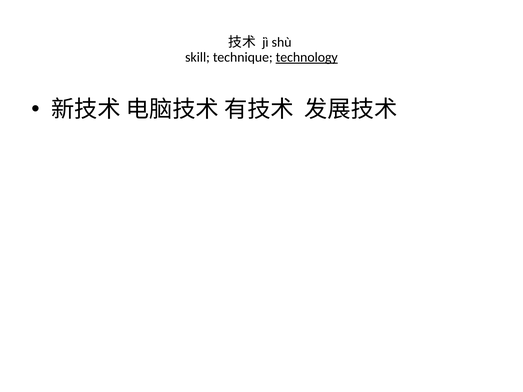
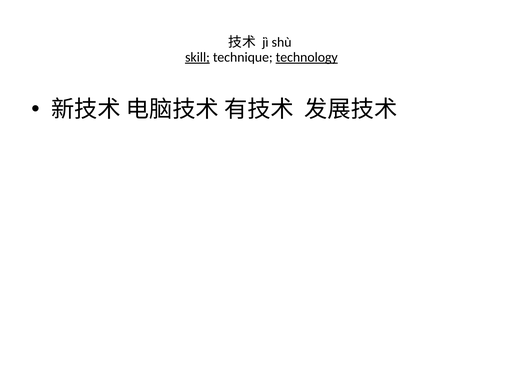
skill underline: none -> present
